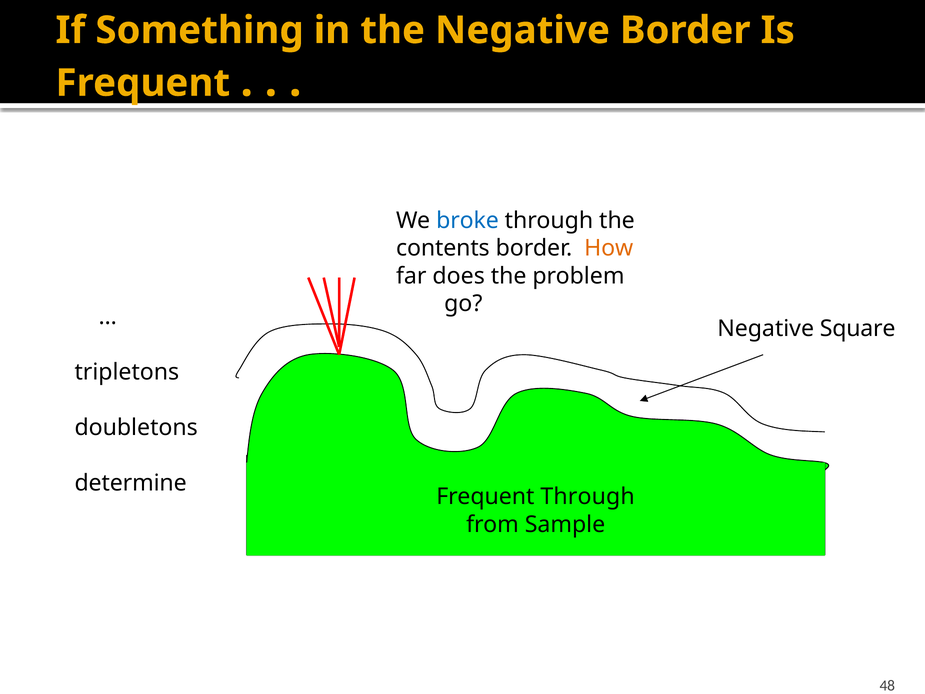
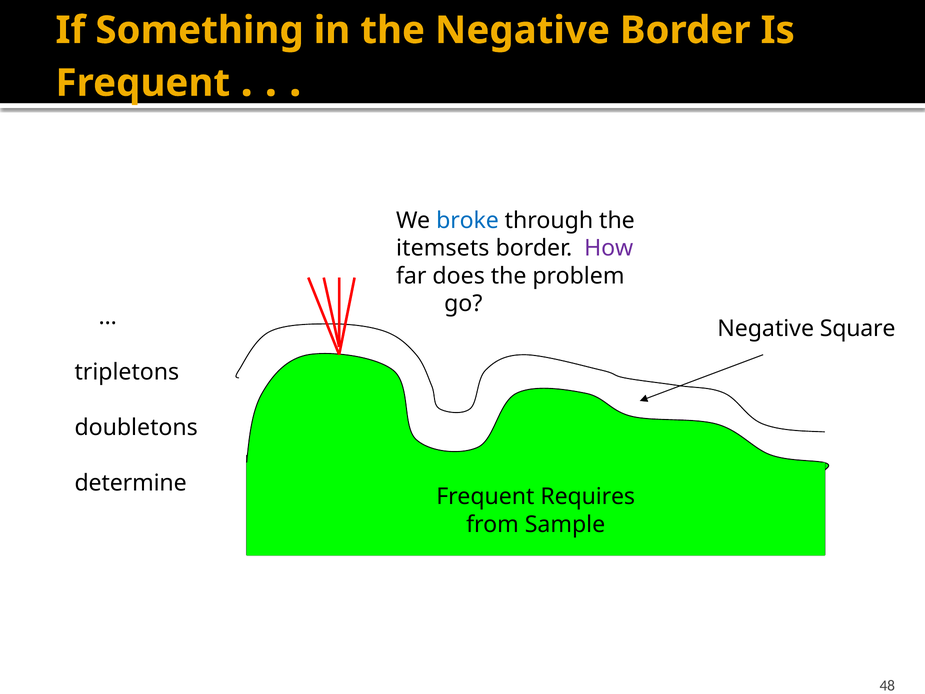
contents: contents -> itemsets
How colour: orange -> purple
Frequent Through: Through -> Requires
